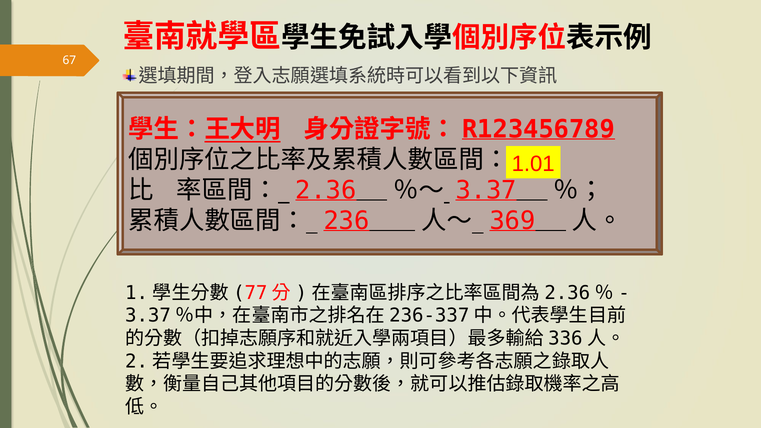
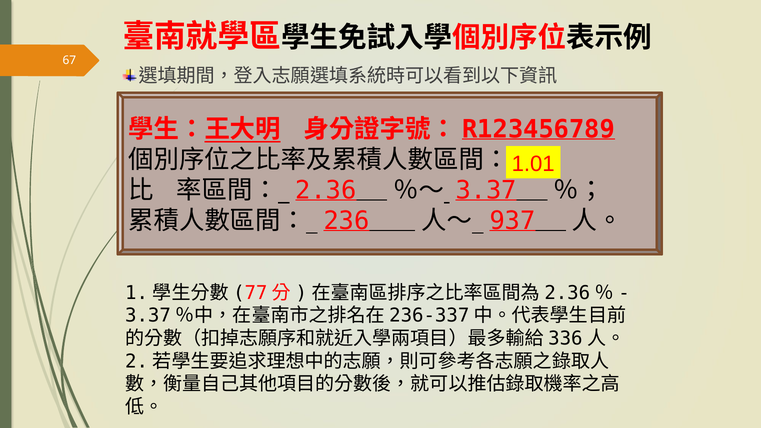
369: 369 -> 937
